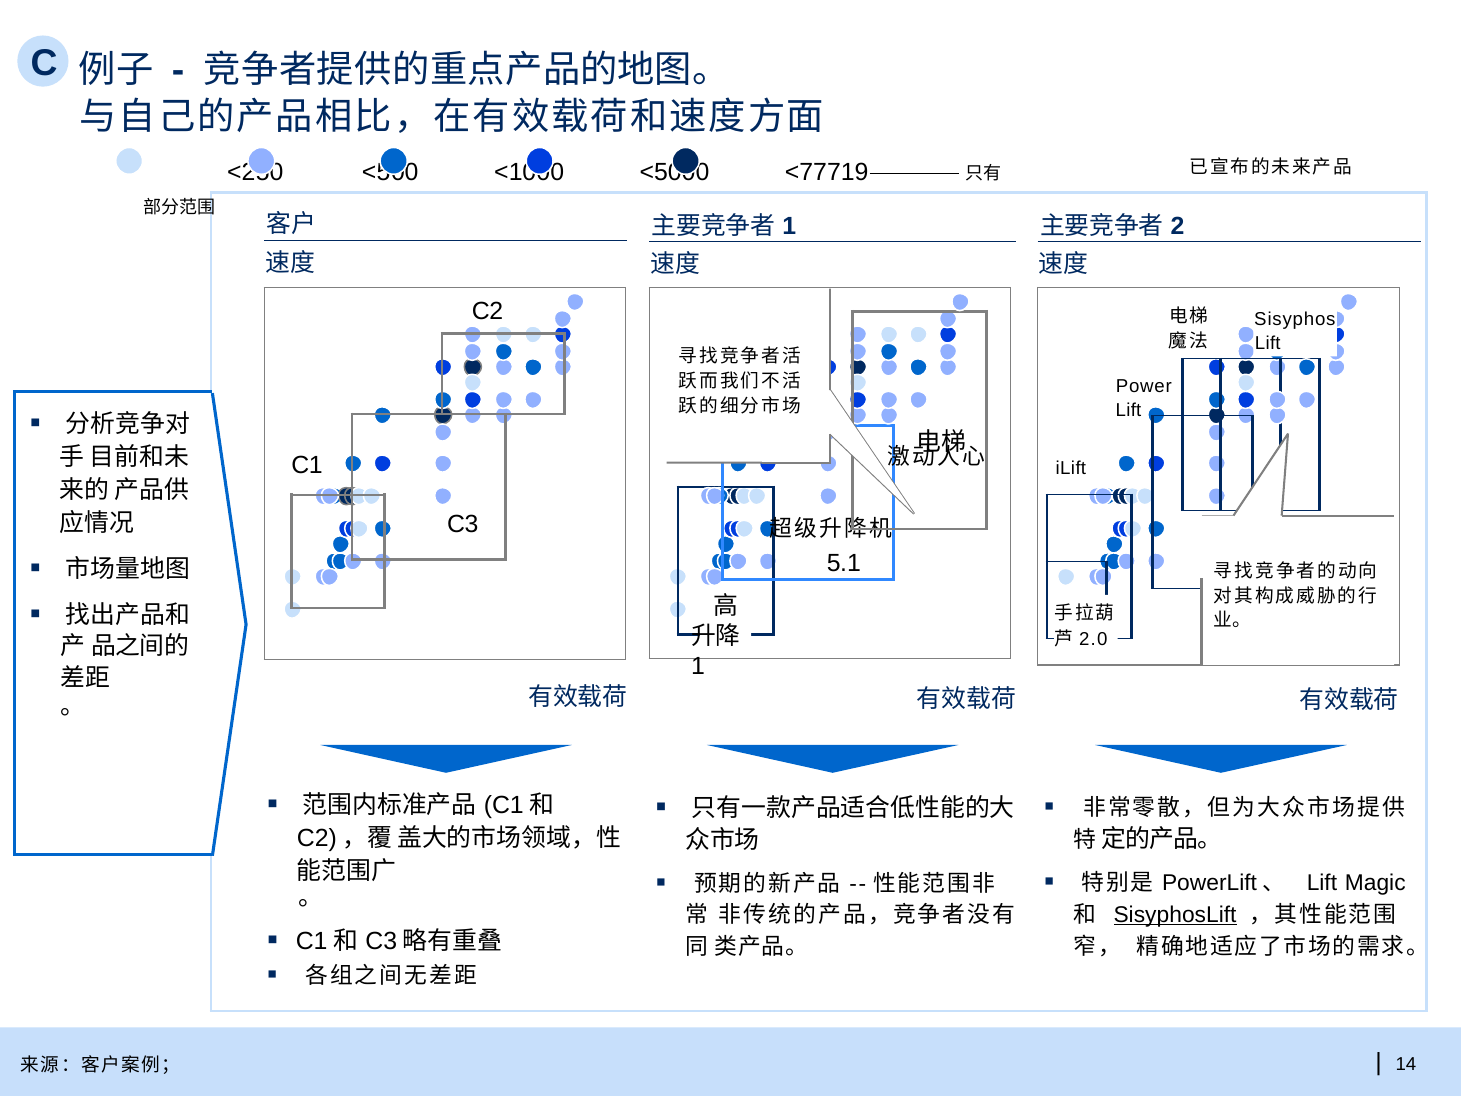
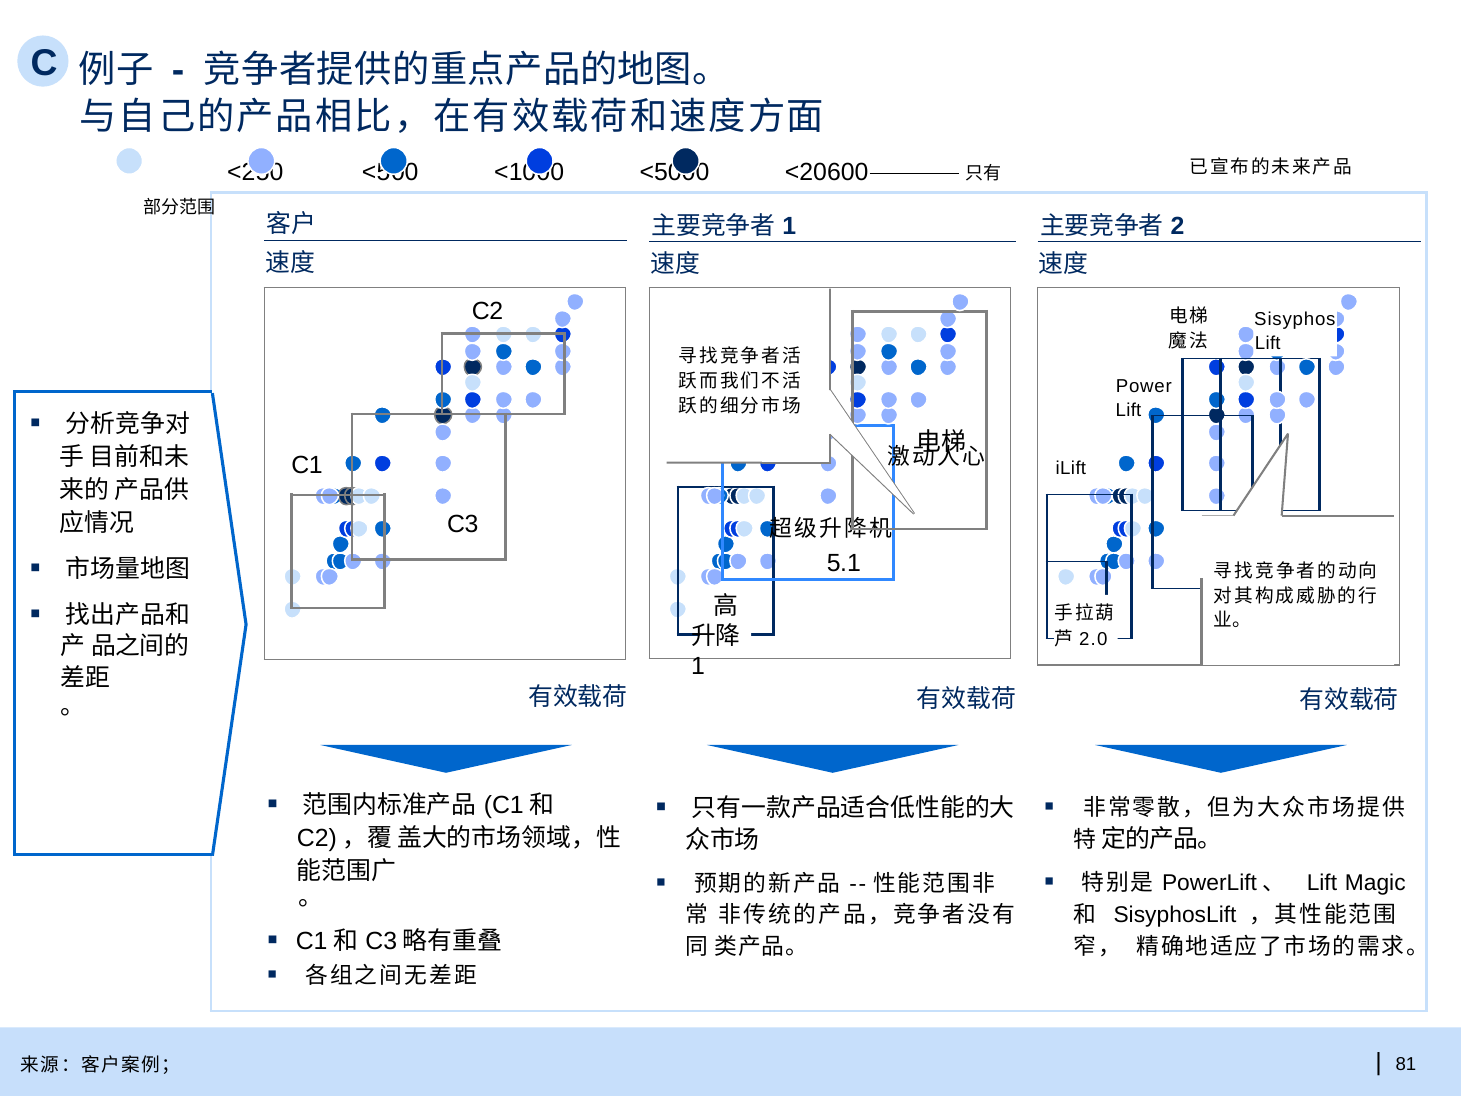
<77719: <77719 -> <20600
SisyphosLift underline: present -> none
14: 14 -> 81
